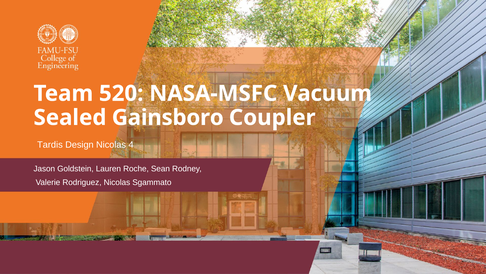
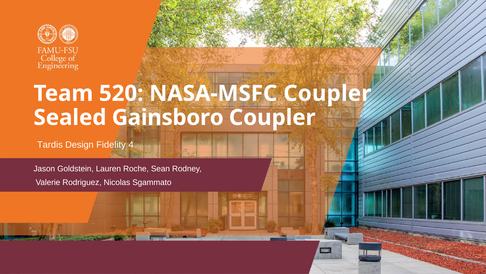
NASA-MSFC Vacuum: Vacuum -> Coupler
Design Nicolas: Nicolas -> Fidelity
